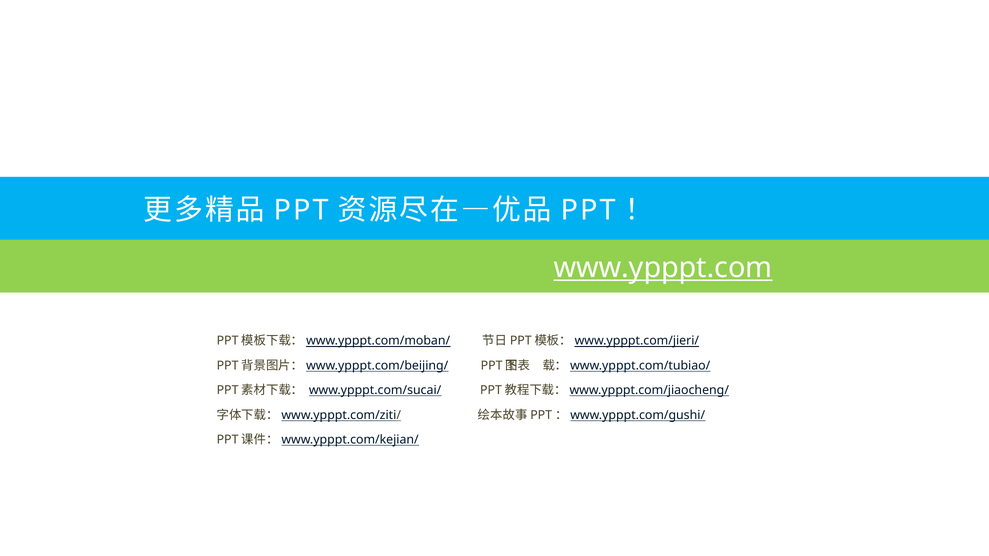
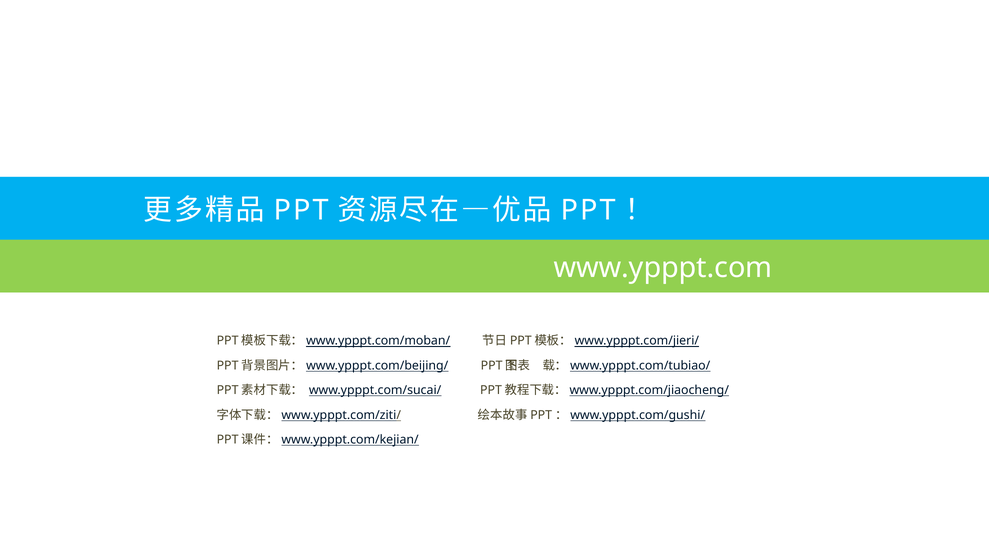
www.ypppt.com underline: present -> none
